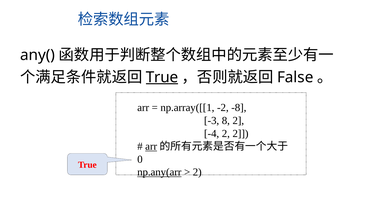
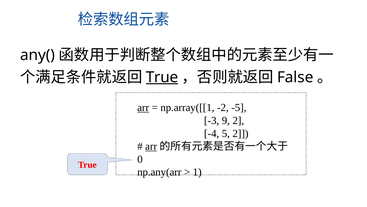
arr at (143, 107) underline: none -> present
-8: -8 -> -5
8: 8 -> 9
-4 2: 2 -> 5
np.any(arr underline: present -> none
2 at (197, 172): 2 -> 1
